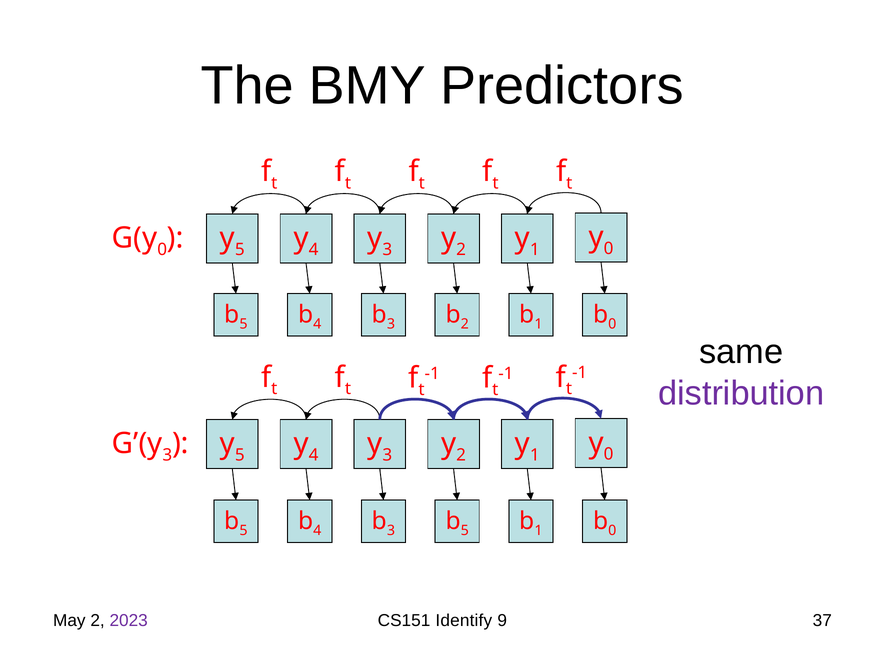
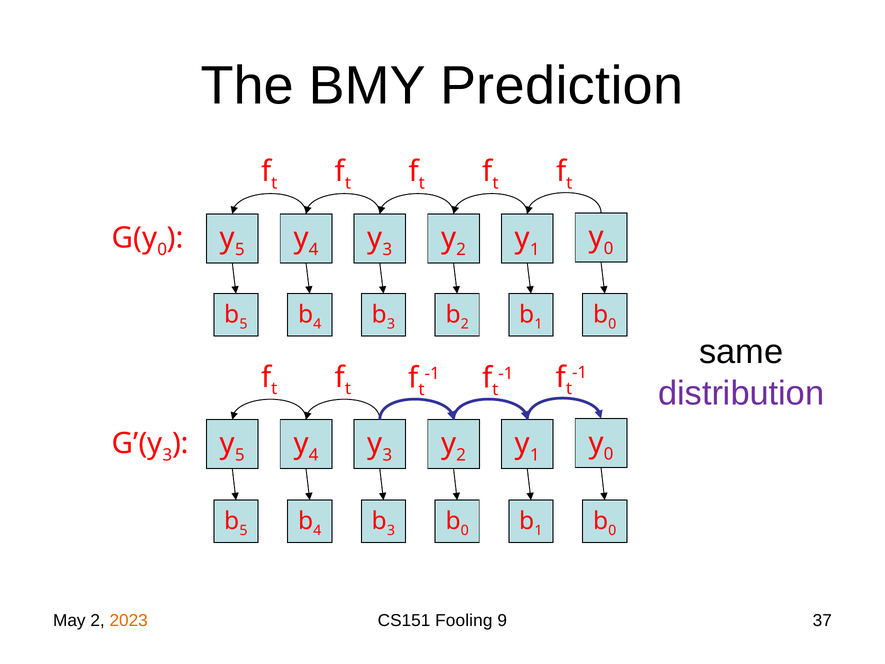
Predictors: Predictors -> Prediction
5 at (465, 530): 5 -> 0
2023 colour: purple -> orange
Identify: Identify -> Fooling
